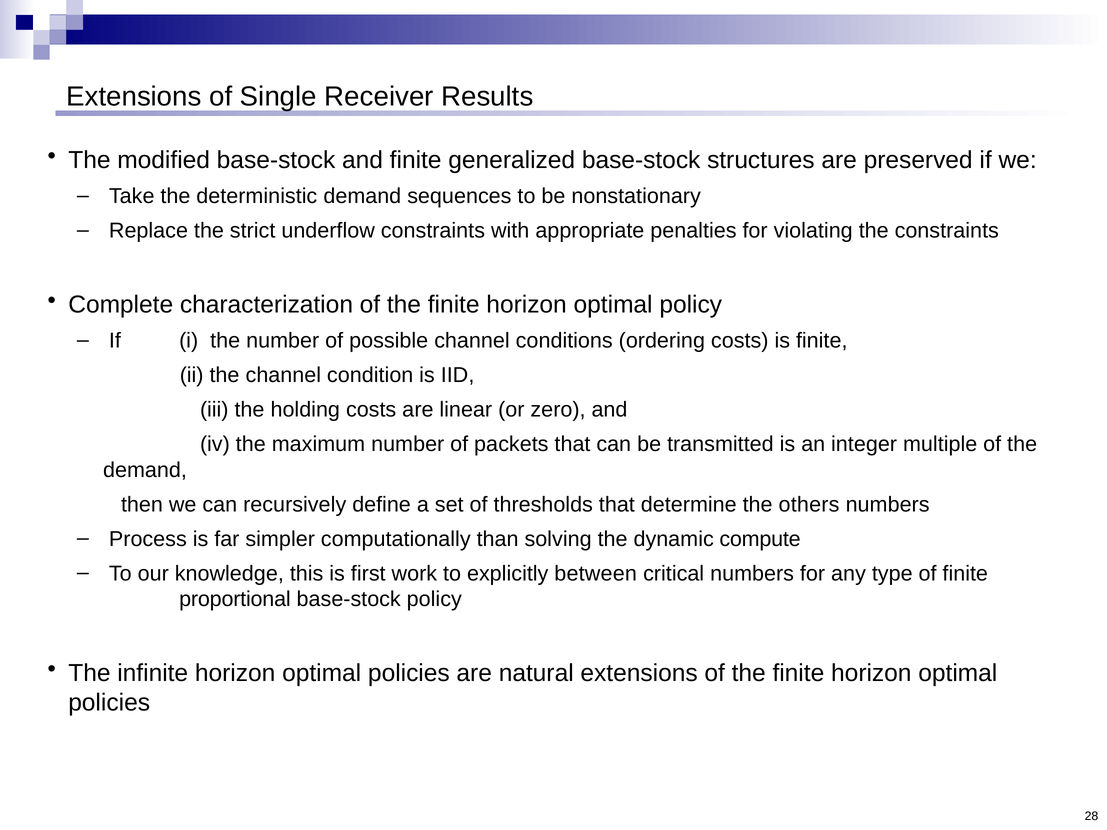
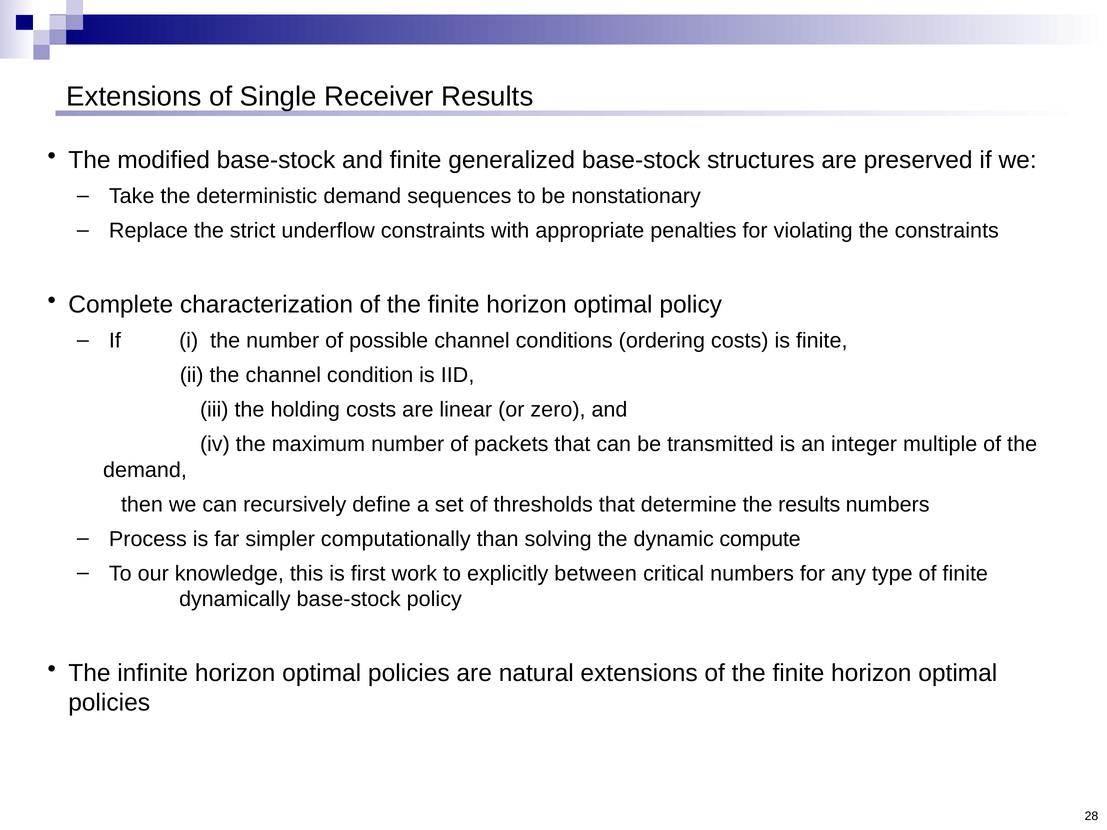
the others: others -> results
proportional: proportional -> dynamically
